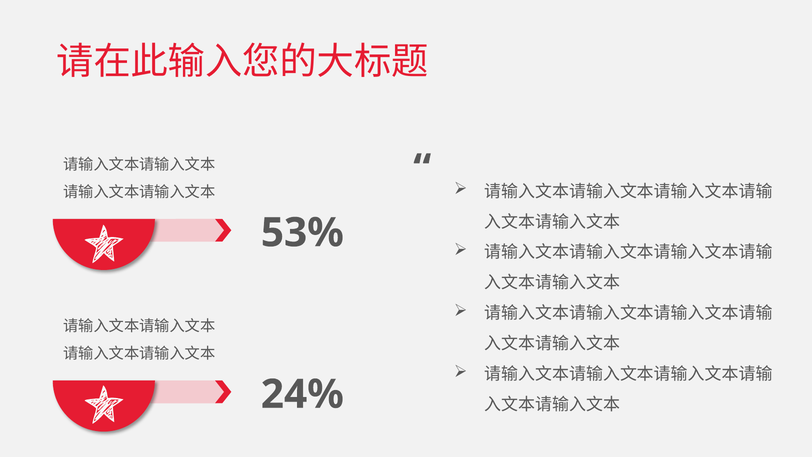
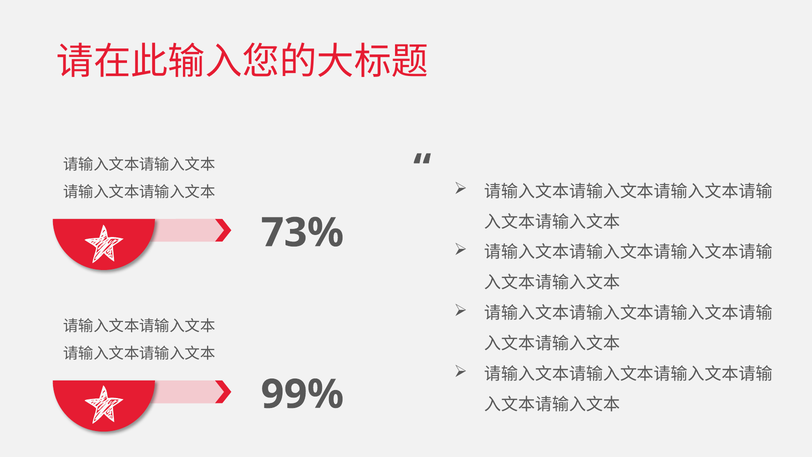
53%: 53% -> 73%
24%: 24% -> 99%
